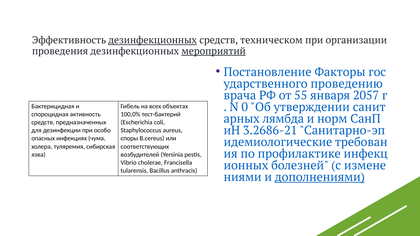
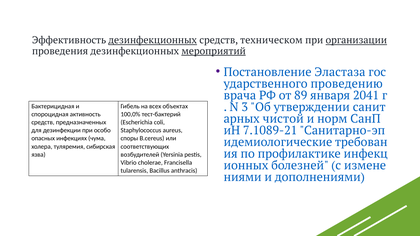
организации underline: none -> present
Факторы: Факторы -> Эластаза
55: 55 -> 89
2057: 2057 -> 2041
0: 0 -> 3
лямбда: лямбда -> чистой
3.2686-21: 3.2686-21 -> 7.1089-21
дополнениями underline: present -> none
